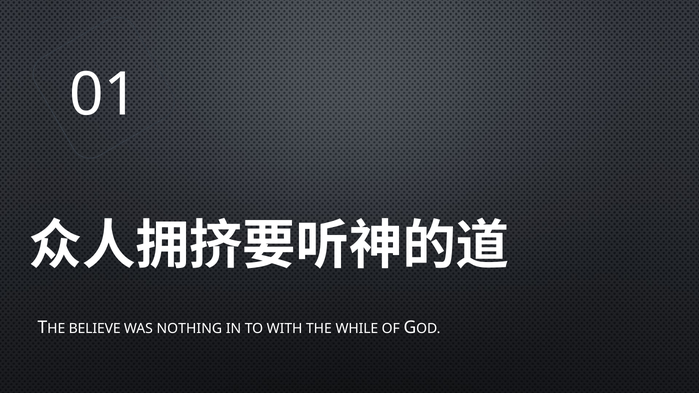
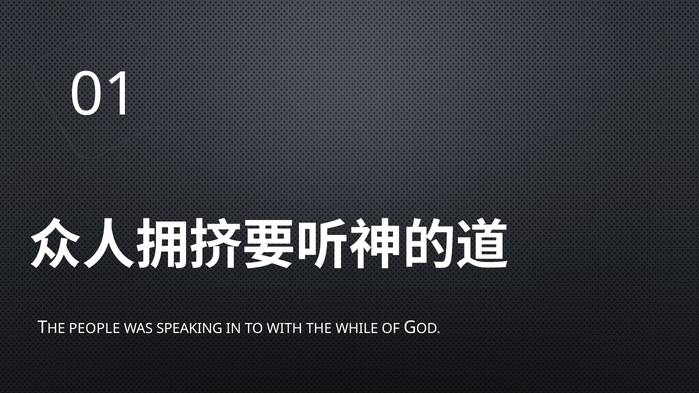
BELIEVE: BELIEVE -> PEOPLE
NOTHING: NOTHING -> SPEAKING
